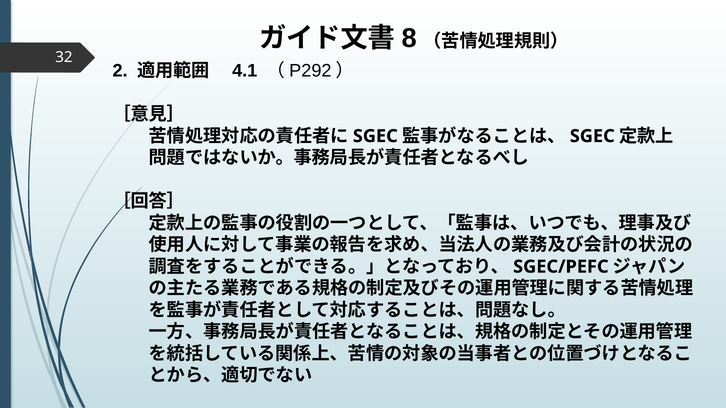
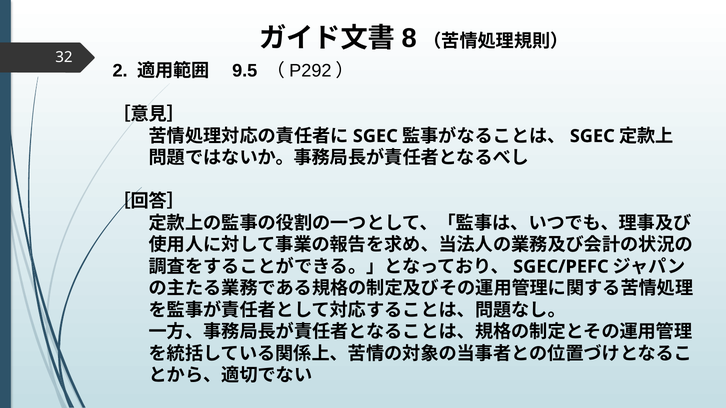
4.1: 4.1 -> 9.5
